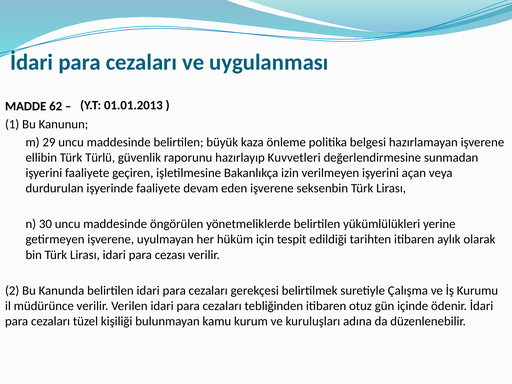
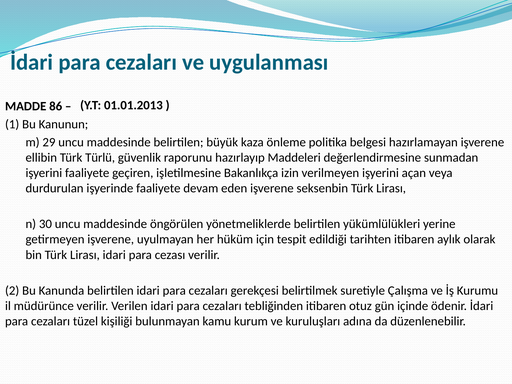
62: 62 -> 86
Kuvvetleri: Kuvvetleri -> Maddeleri
